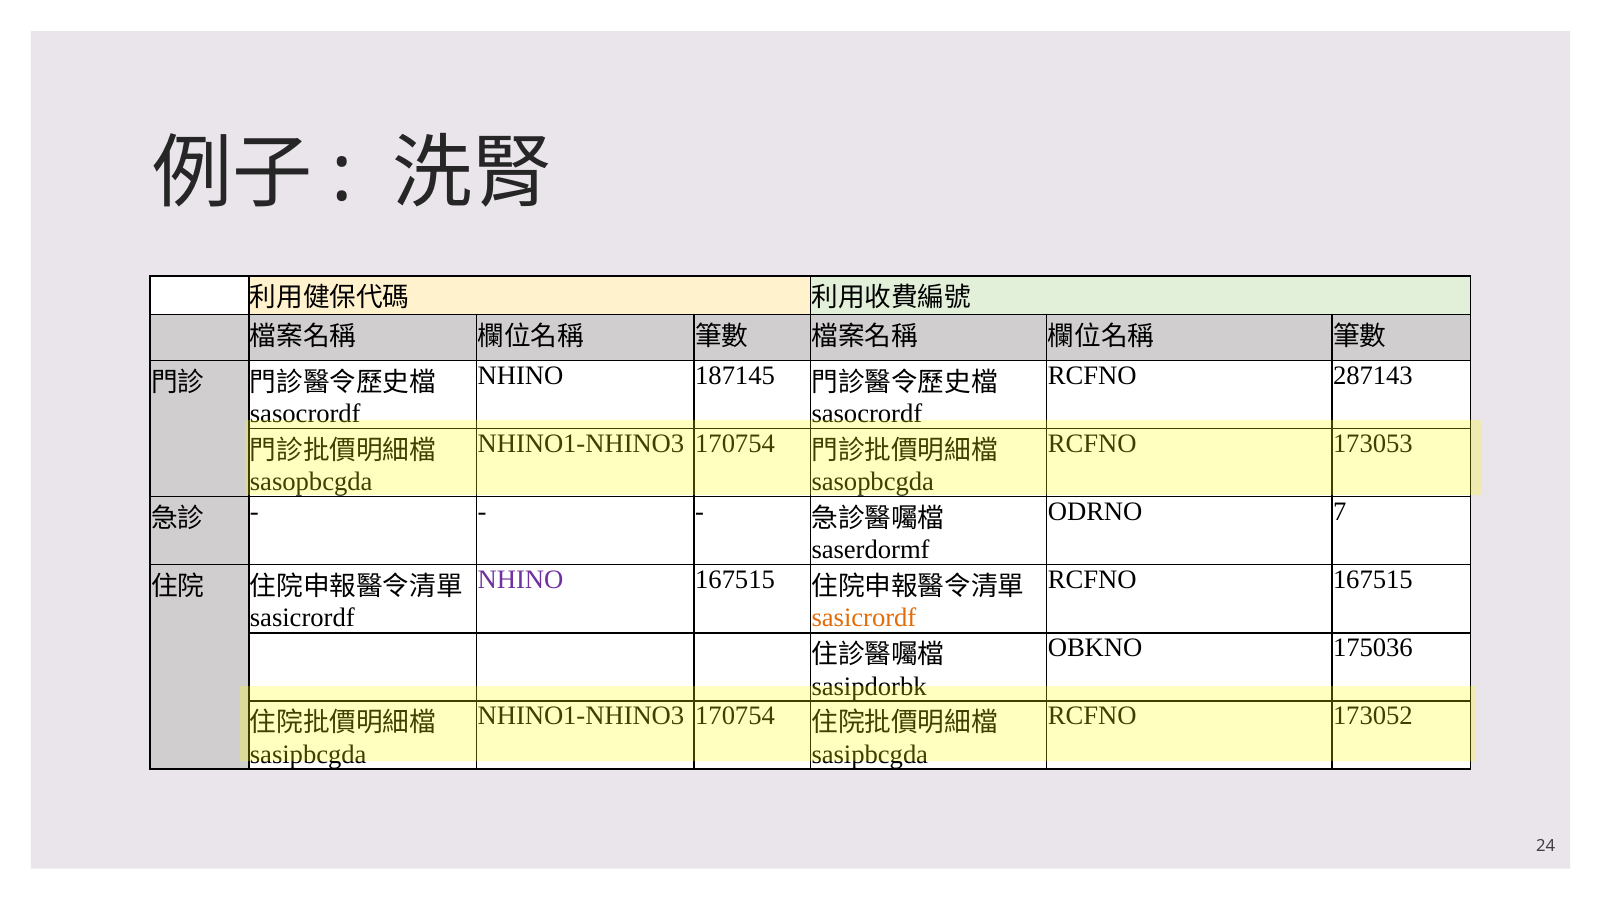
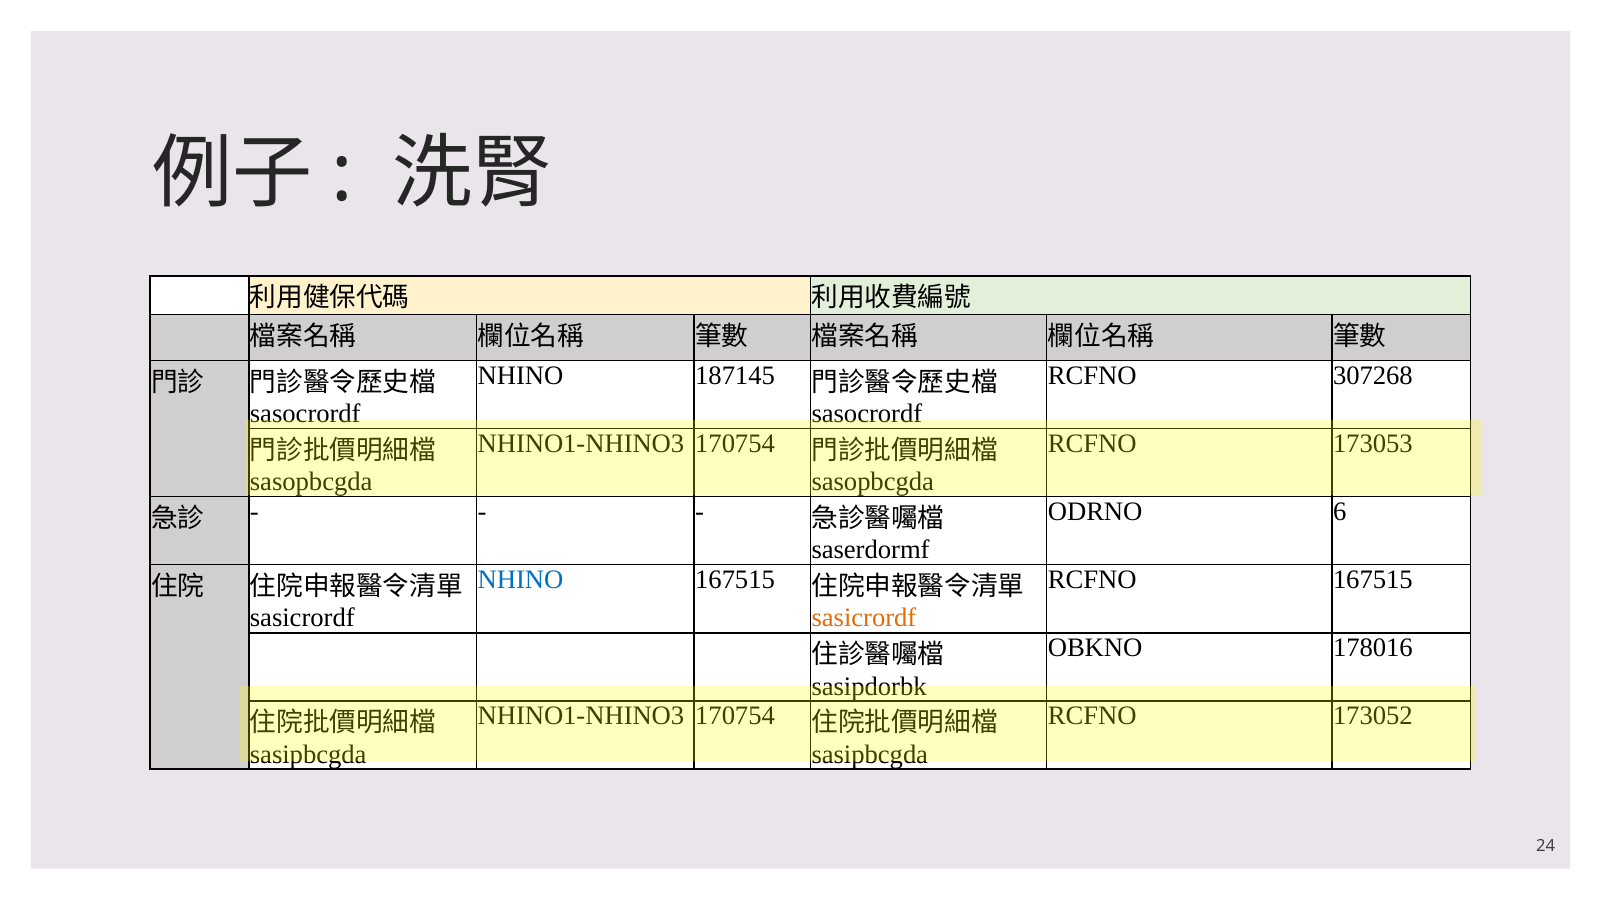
287143: 287143 -> 307268
7: 7 -> 6
NHINO at (520, 580) colour: purple -> blue
175036: 175036 -> 178016
